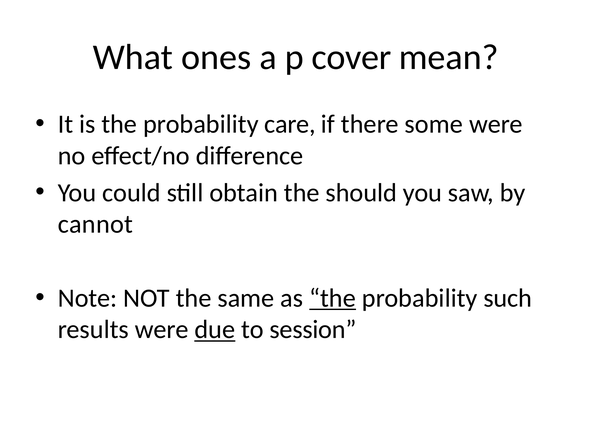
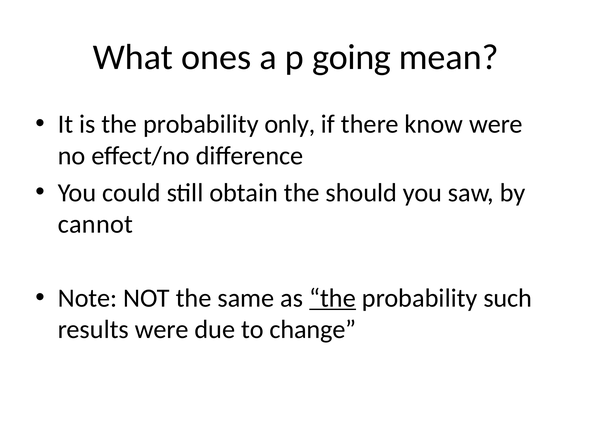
cover: cover -> going
care: care -> only
some: some -> know
due underline: present -> none
session: session -> change
